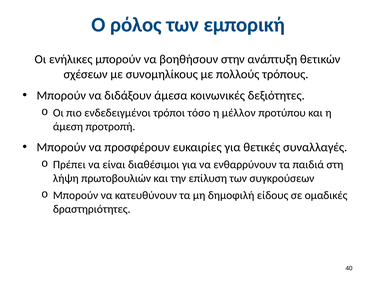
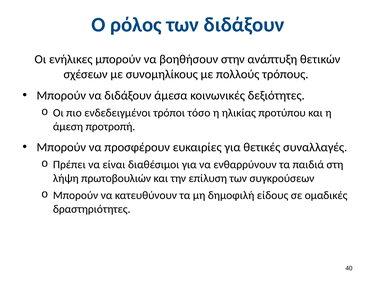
των εμπορική: εμπορική -> διδάξουν
μέλλον: μέλλον -> ηλικίας
